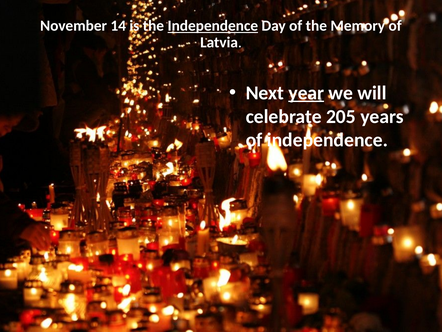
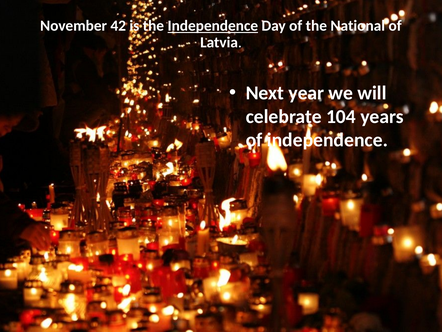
14: 14 -> 42
Memory: Memory -> National
year underline: present -> none
205: 205 -> 104
